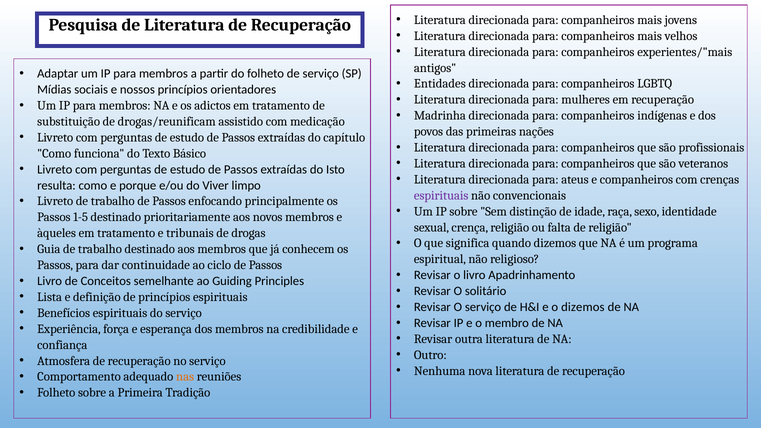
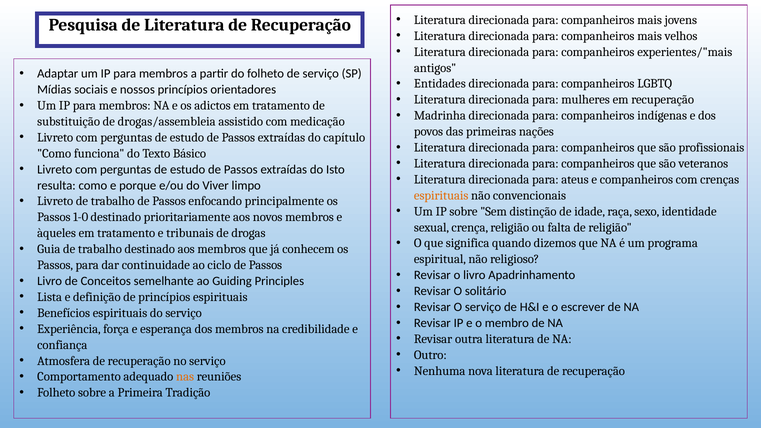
drogas/reunificam: drogas/reunificam -> drogas/assembleia
espirituais at (441, 195) colour: purple -> orange
1-5: 1-5 -> 1-0
o dizemos: dizemos -> escrever
